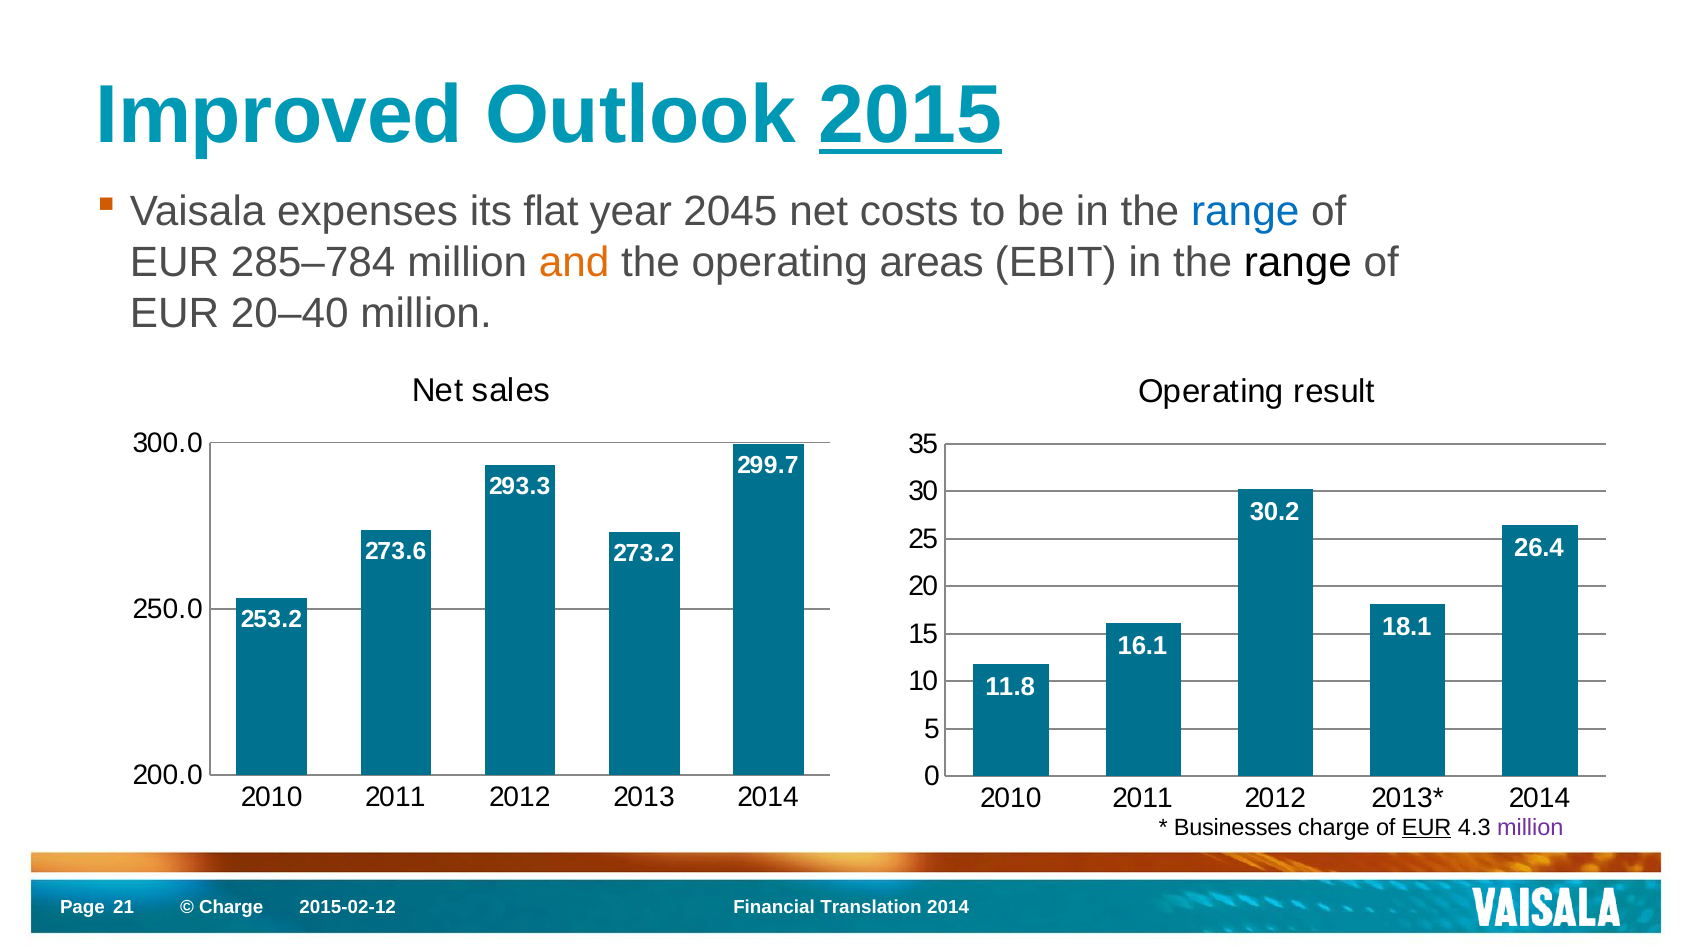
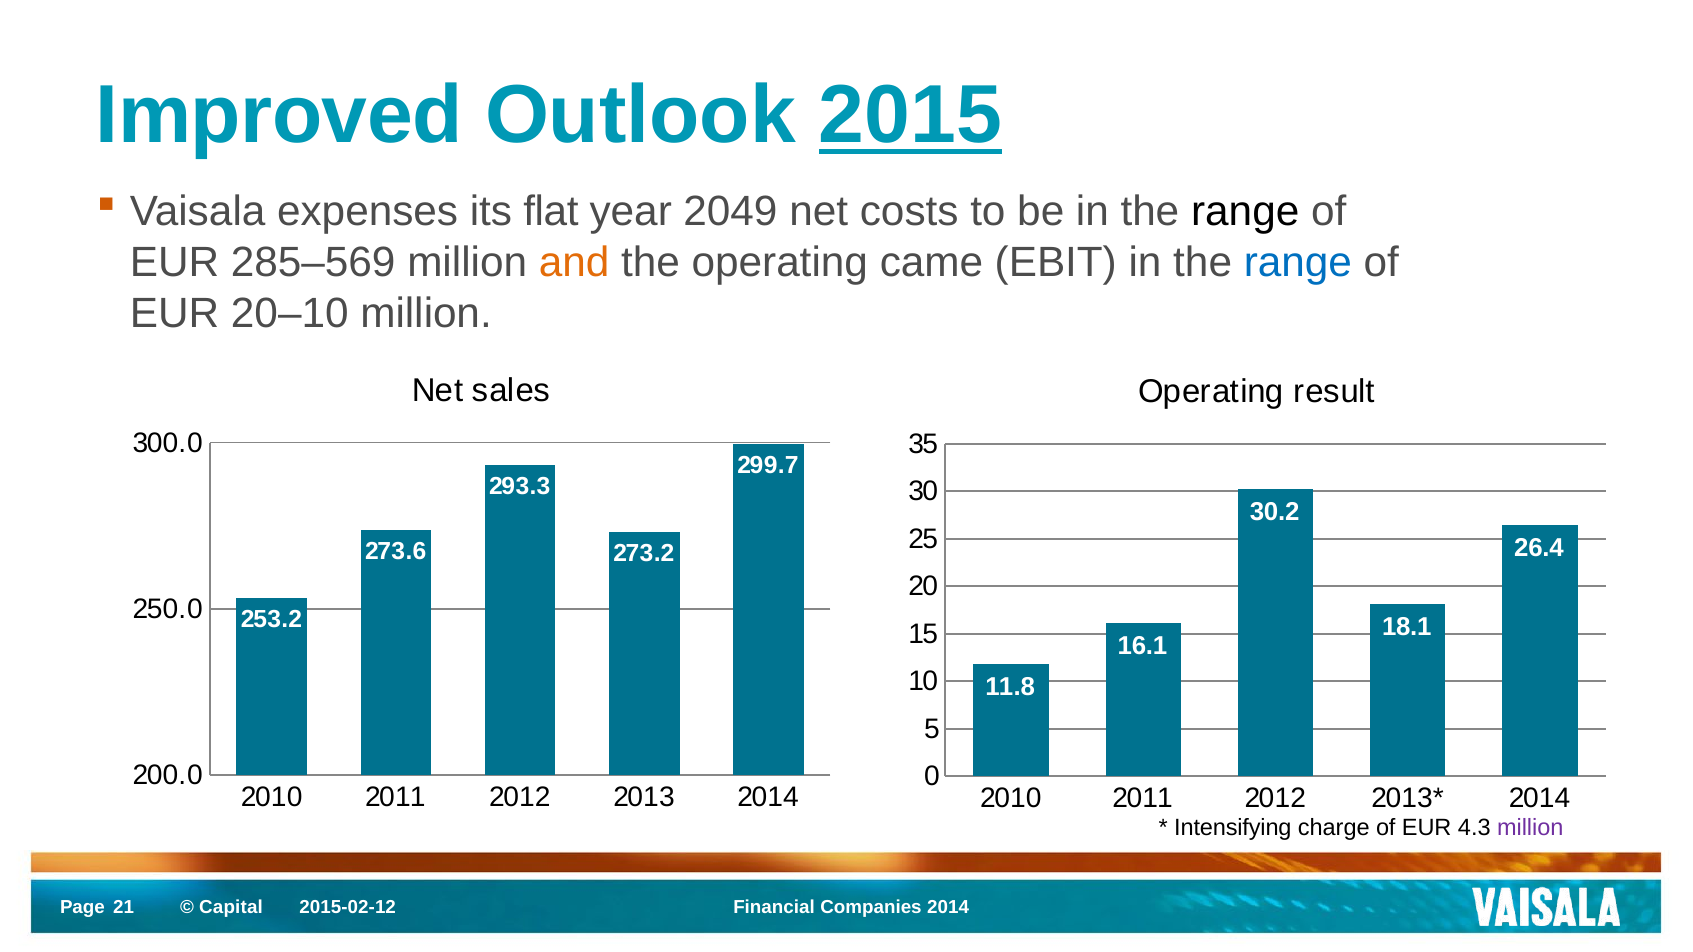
2045: 2045 -> 2049
range at (1245, 212) colour: blue -> black
285–784: 285–784 -> 285–569
areas: areas -> came
range at (1298, 263) colour: black -> blue
20–40: 20–40 -> 20–10
Businesses: Businesses -> Intensifying
EUR at (1427, 828) underline: present -> none
Charge at (231, 907): Charge -> Capital
Translation: Translation -> Companies
